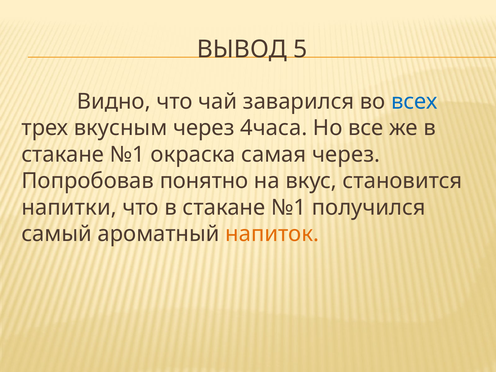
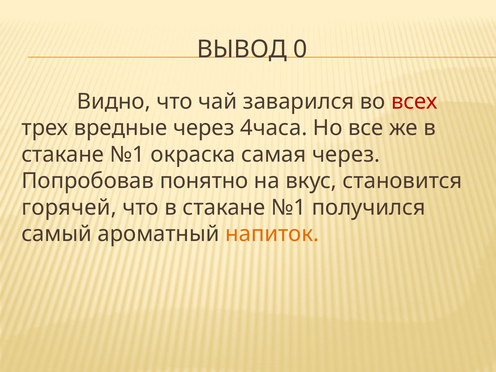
5: 5 -> 0
всех colour: blue -> red
вкусным: вкусным -> вредные
напитки: напитки -> горячей
